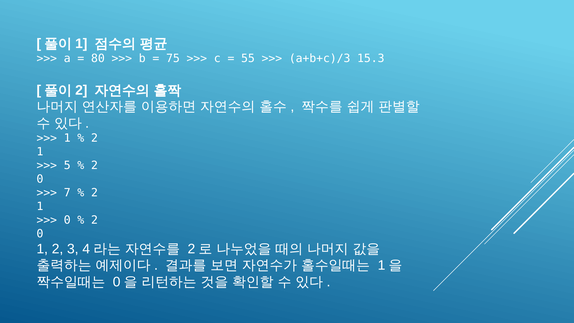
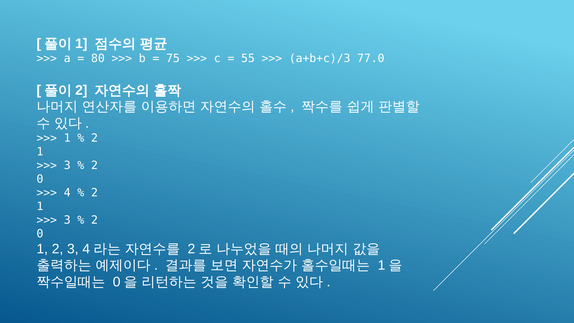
15.3: 15.3 -> 77.0
5 at (67, 165): 5 -> 3
7: 7 -> 4
0 at (67, 220): 0 -> 3
